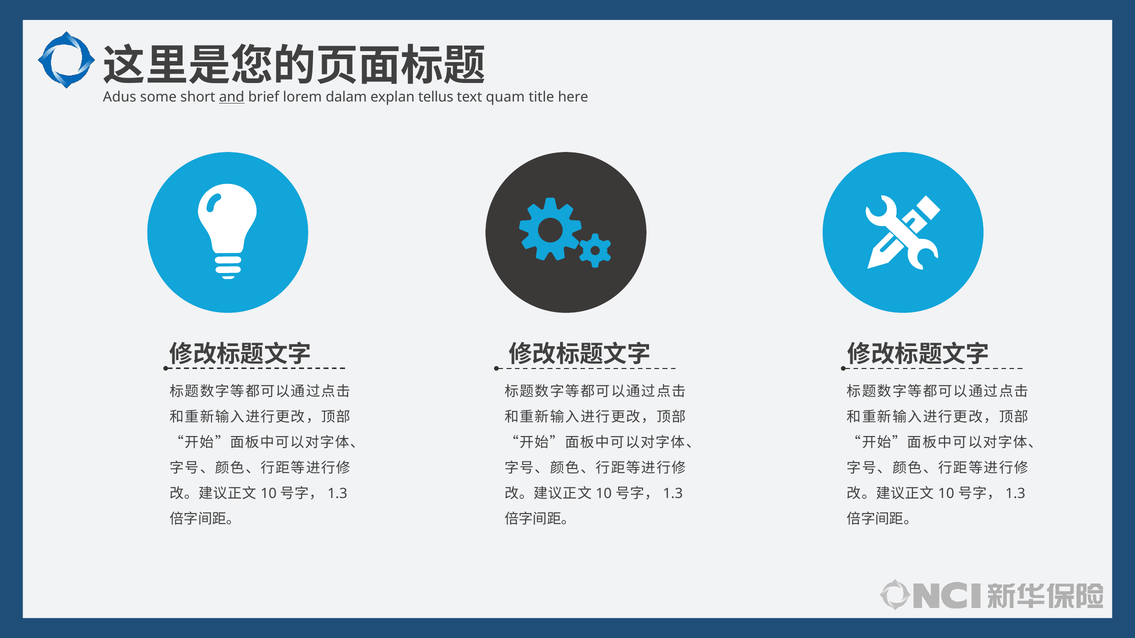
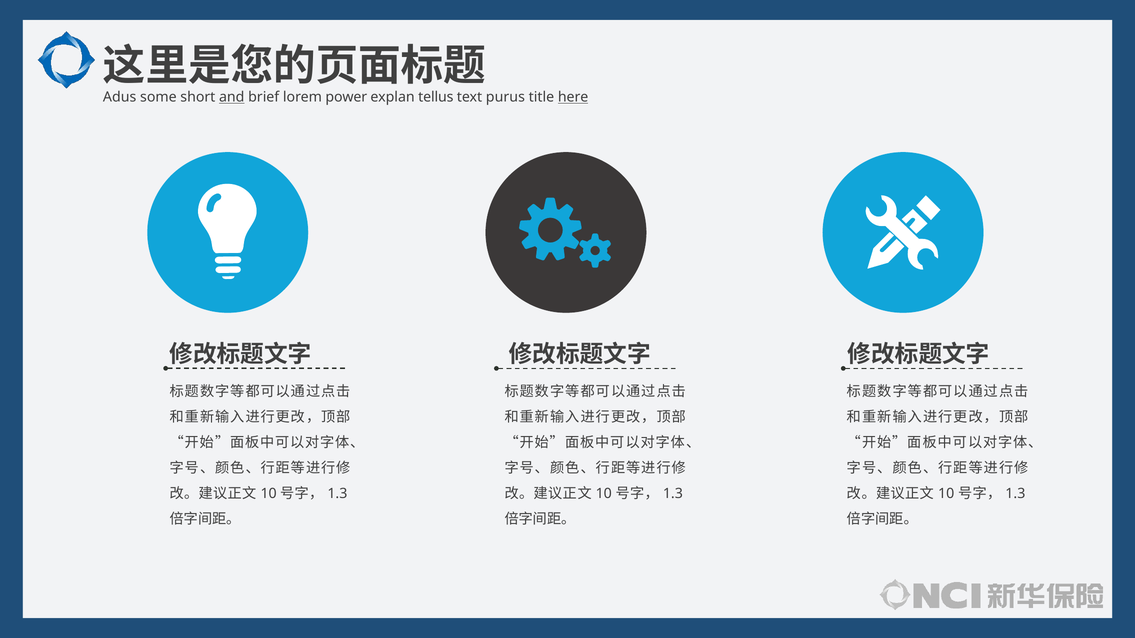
dalam: dalam -> power
quam: quam -> purus
here underline: none -> present
